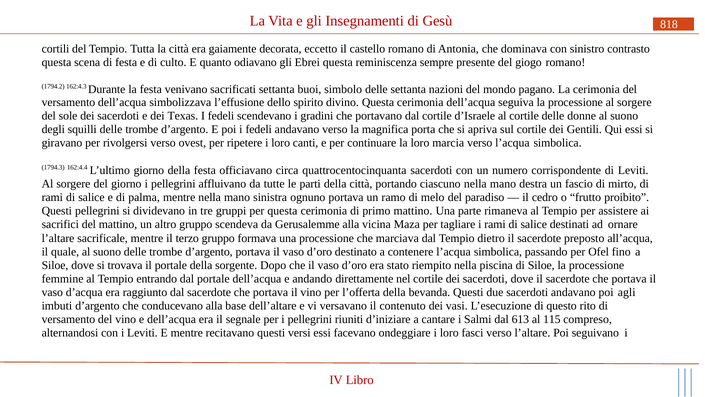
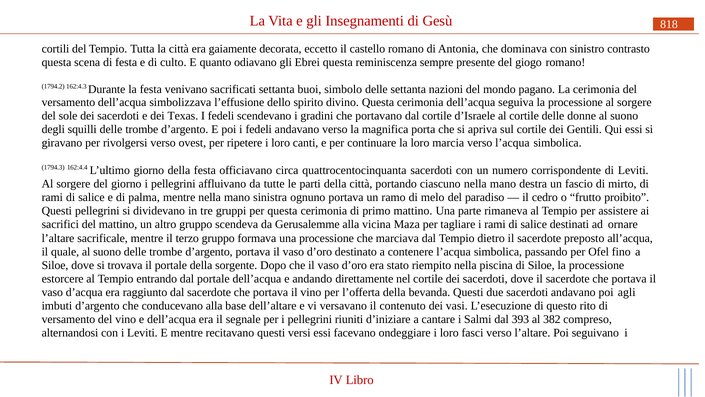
femmine: femmine -> estorcere
613: 613 -> 393
115: 115 -> 382
